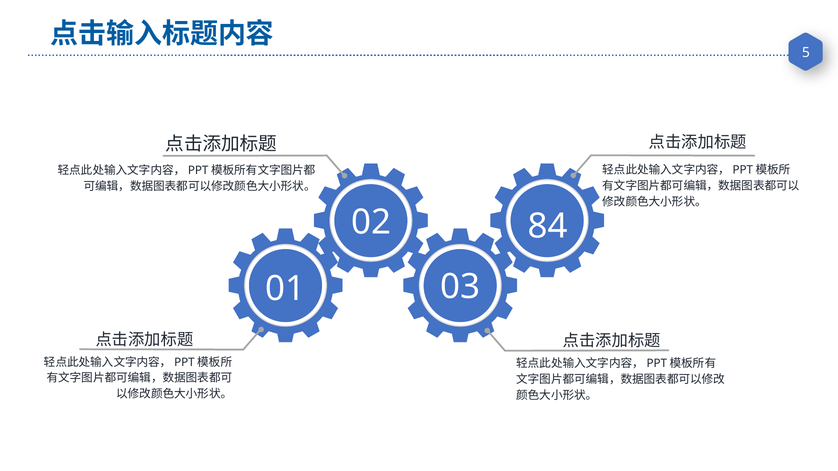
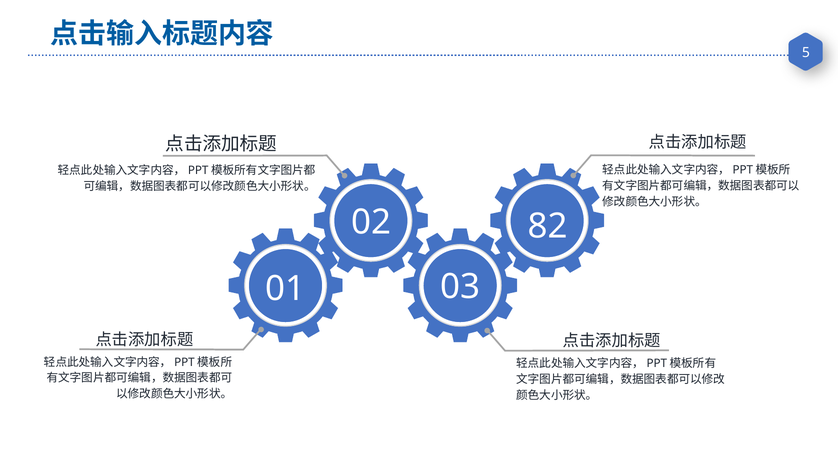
84: 84 -> 82
